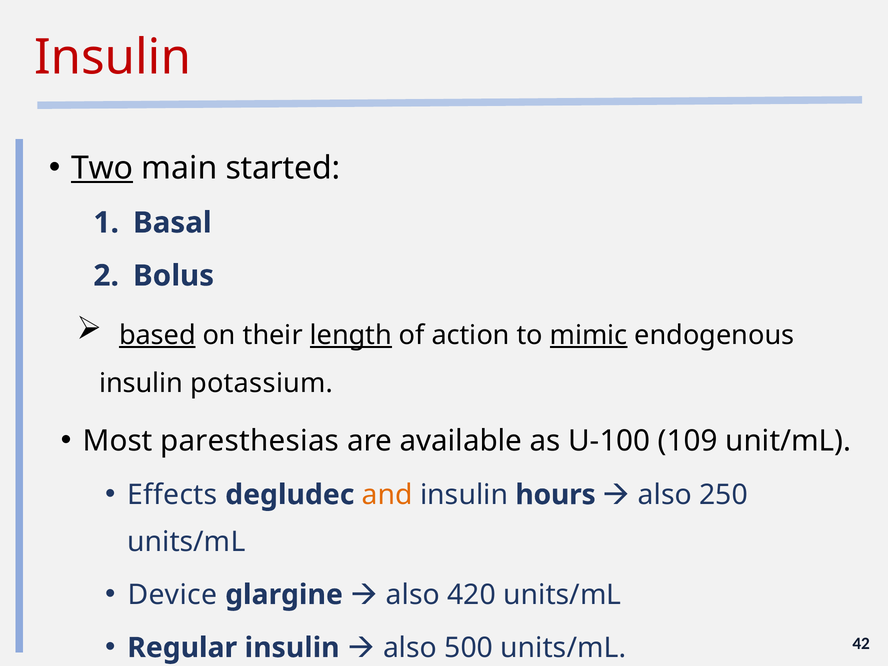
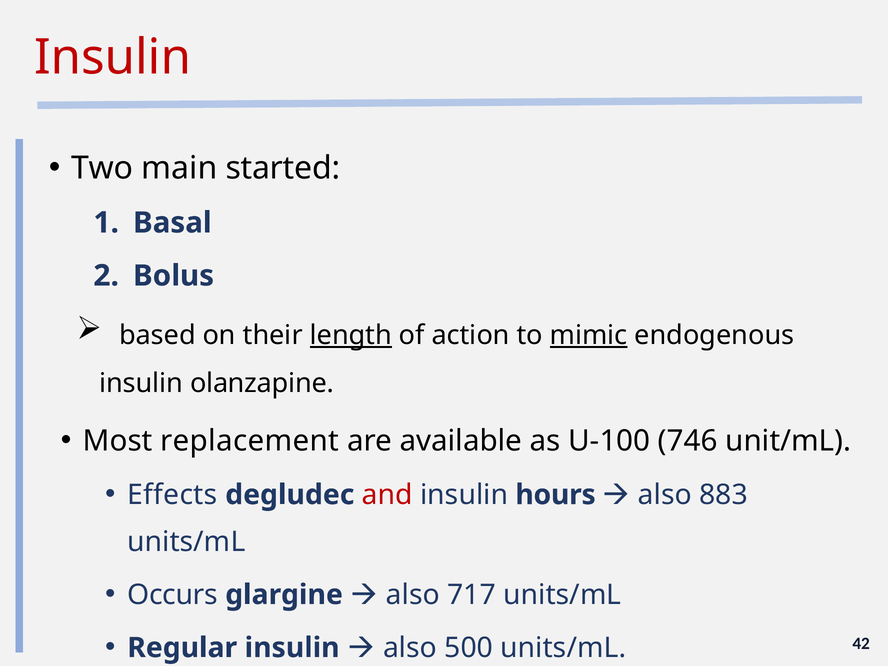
Two underline: present -> none
based underline: present -> none
potassium: potassium -> olanzapine
paresthesias: paresthesias -> replacement
109: 109 -> 746
and colour: orange -> red
250: 250 -> 883
Device: Device -> Occurs
420: 420 -> 717
